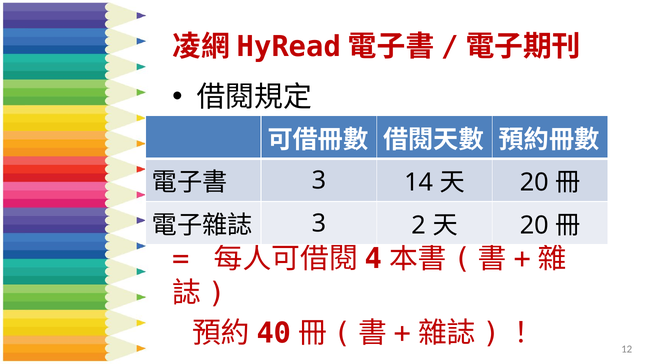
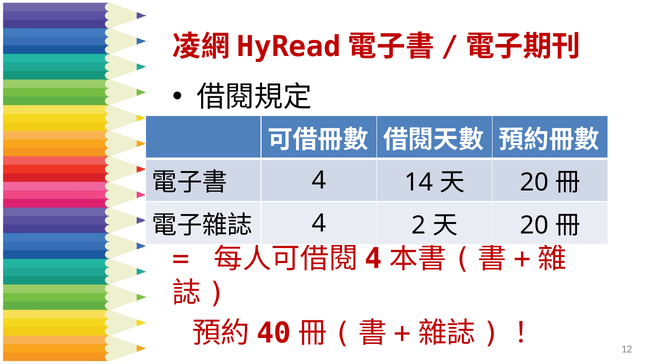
3 at (319, 181): 3 -> 4
3 at (319, 224): 3 -> 4
